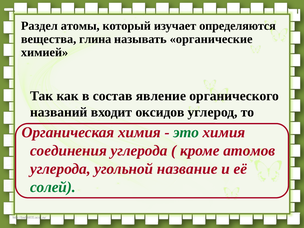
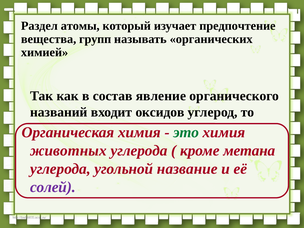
определяются: определяются -> предпочтение
глина: глина -> групп
органические: органические -> органических
соединения: соединения -> животных
атомов: атомов -> метана
солей colour: green -> purple
